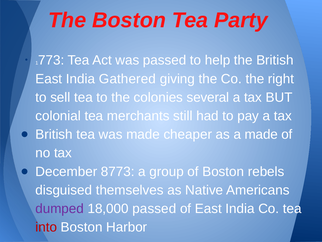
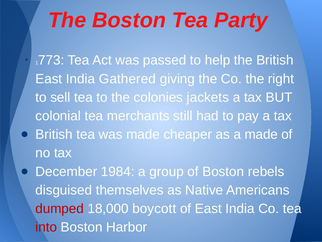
several: several -> jackets
8773: 8773 -> 1984
dumped colour: purple -> red
18,000 passed: passed -> boycott
